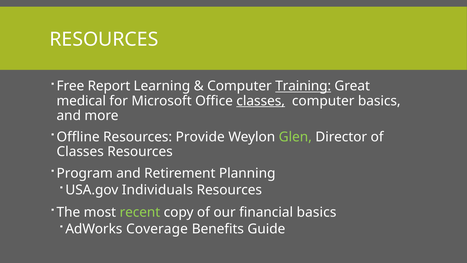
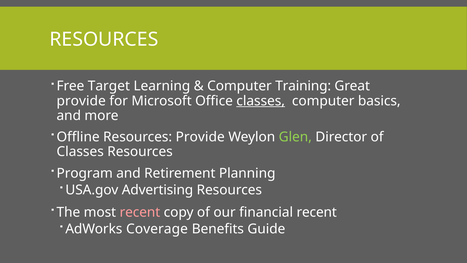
Report: Report -> Target
Training underline: present -> none
medical at (81, 101): medical -> provide
Individuals: Individuals -> Advertising
recent at (140, 212) colour: light green -> pink
financial basics: basics -> recent
